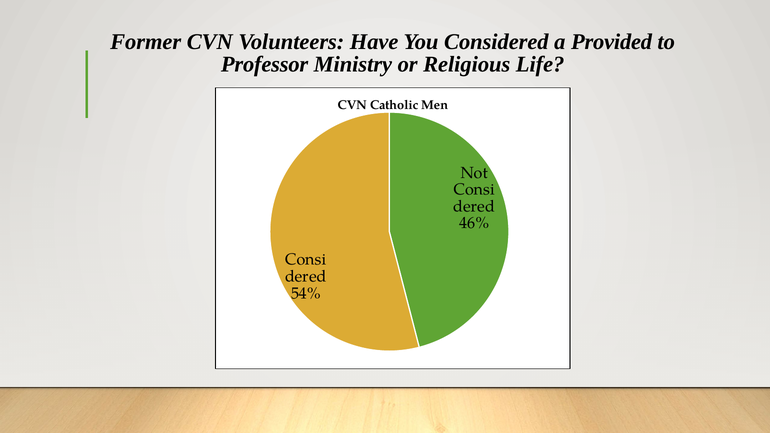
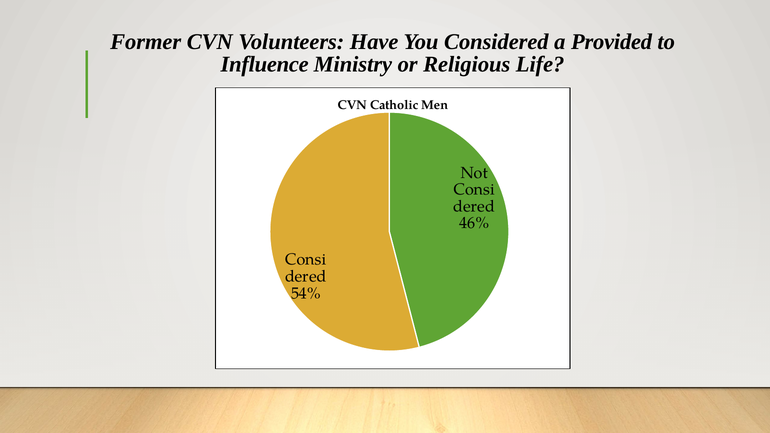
Professor: Professor -> Influence
